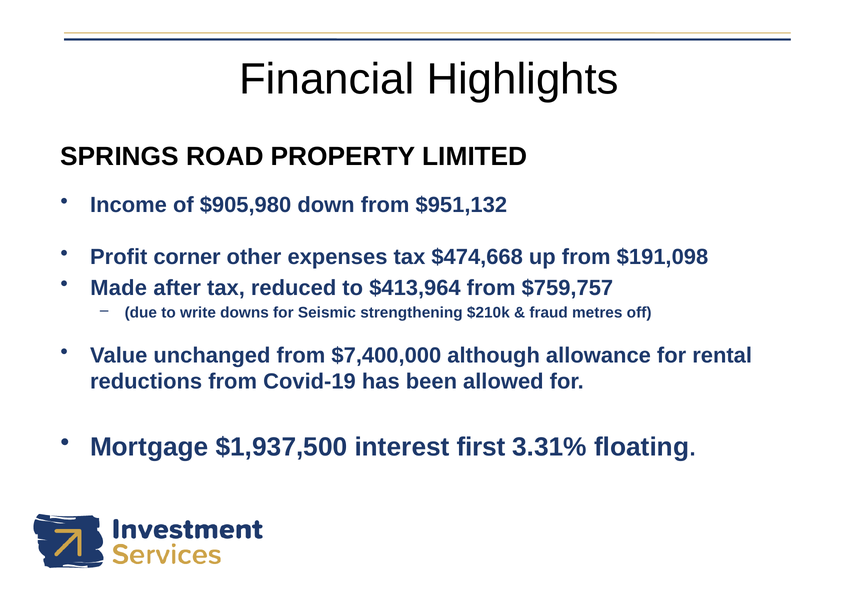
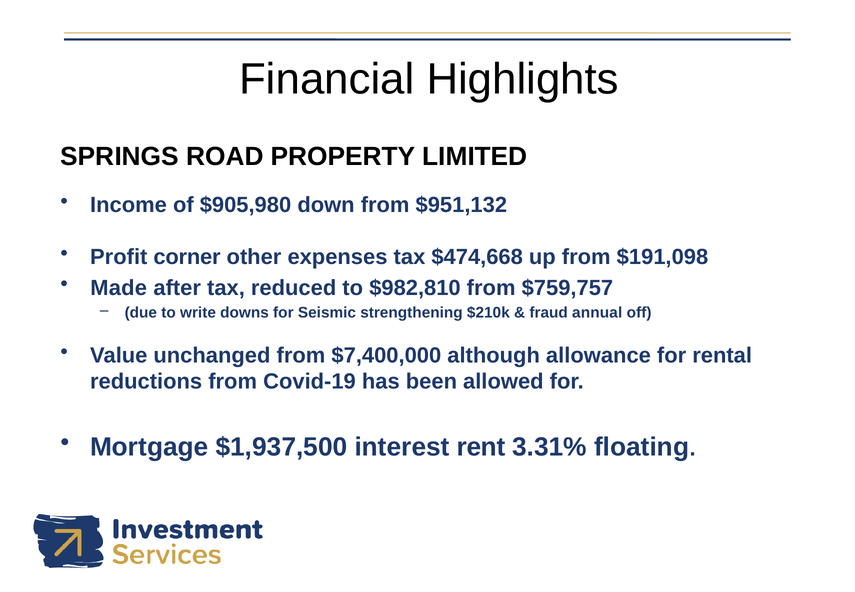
$413,964: $413,964 -> $982,810
metres: metres -> annual
first: first -> rent
